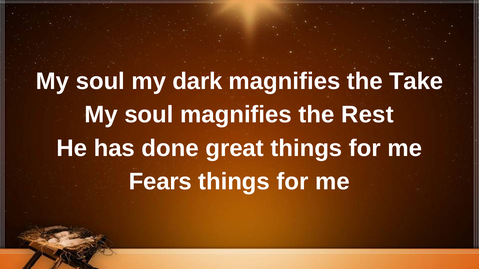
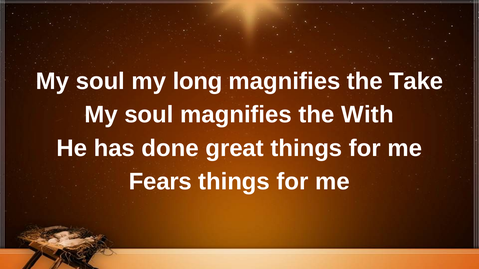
dark: dark -> long
Rest: Rest -> With
